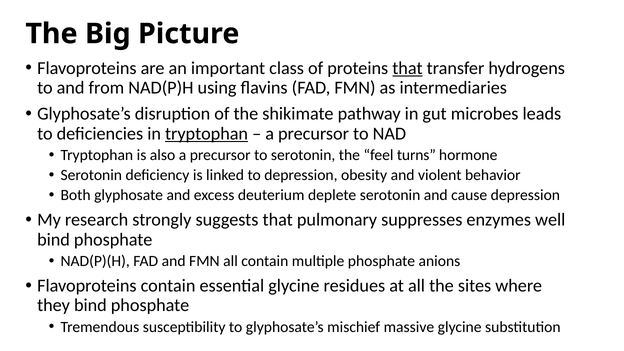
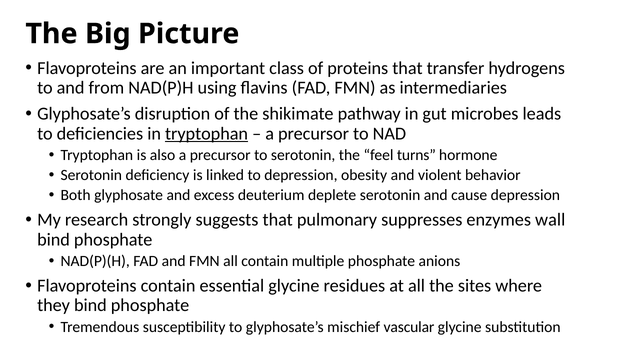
that at (407, 68) underline: present -> none
well: well -> wall
massive: massive -> vascular
